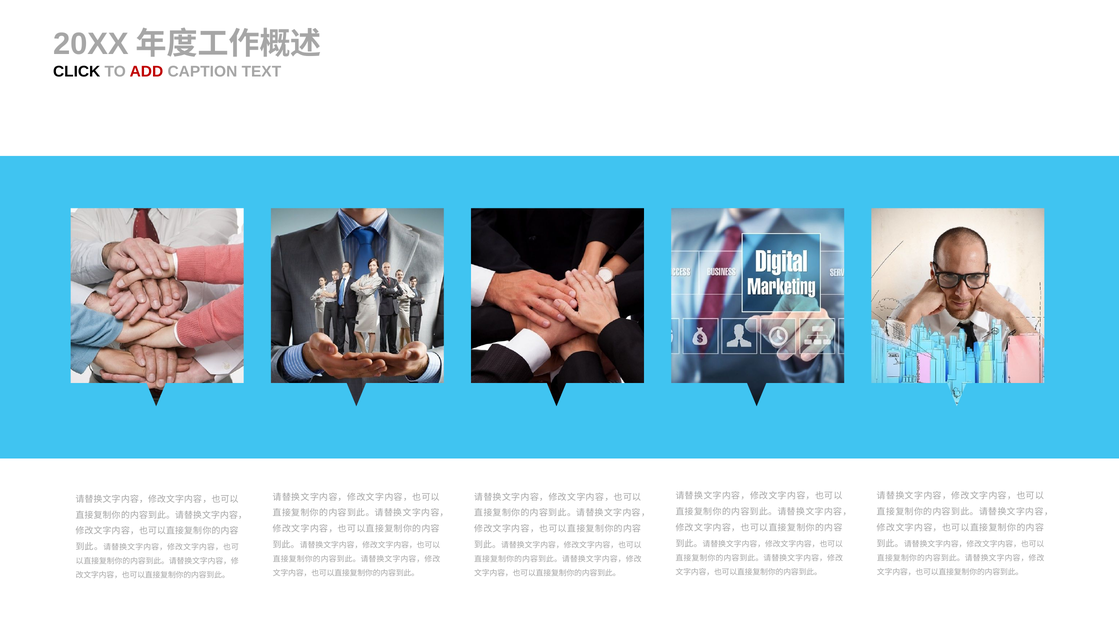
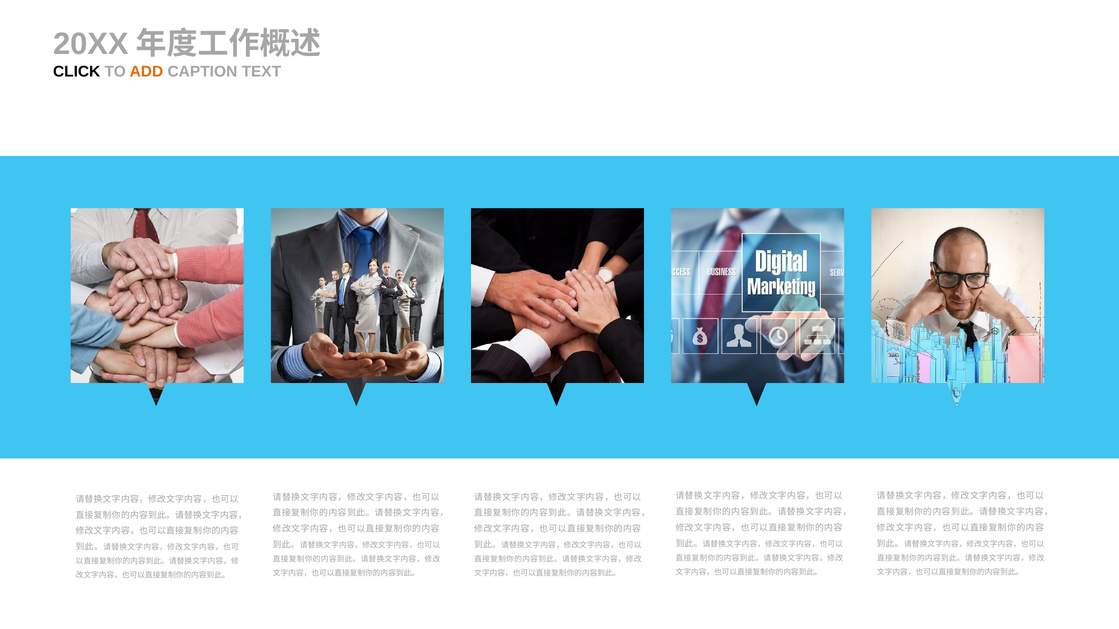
ADD colour: red -> orange
